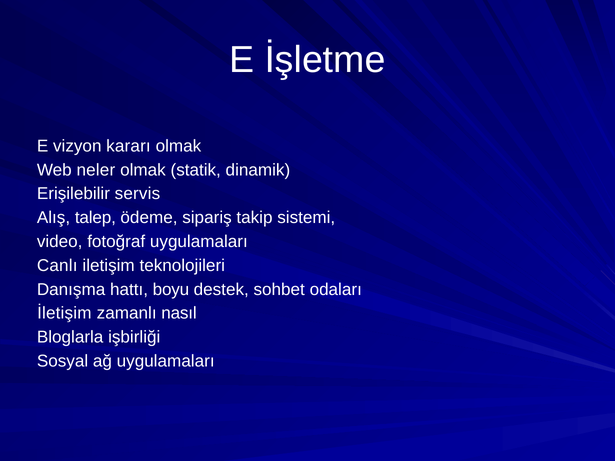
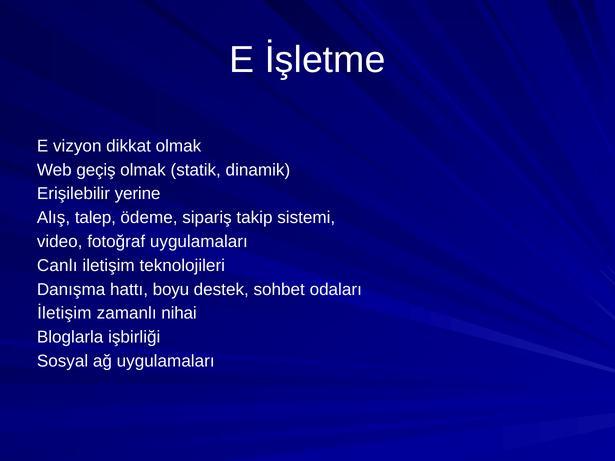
kararı: kararı -> dikkat
neler: neler -> geçiş
servis: servis -> yerine
nasıl: nasıl -> nihai
